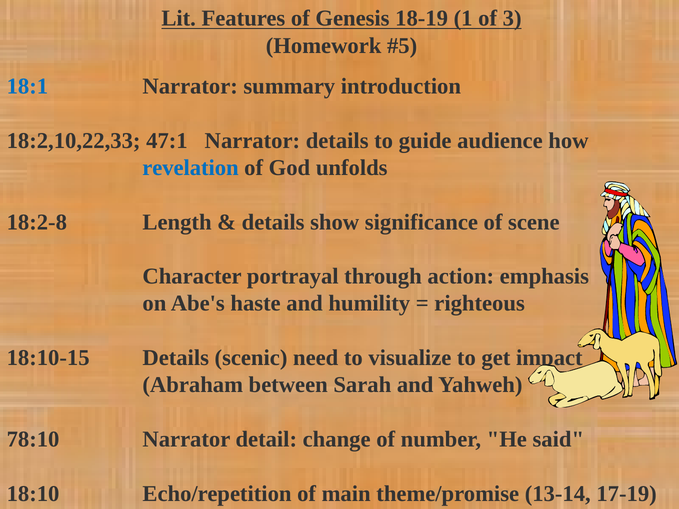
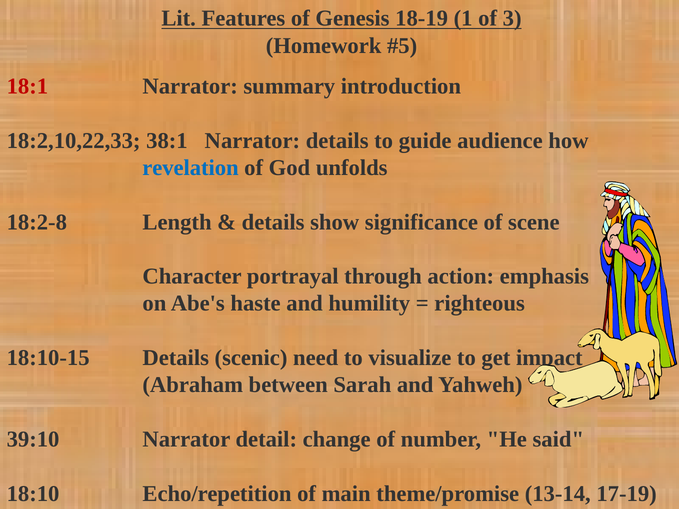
18:1 colour: blue -> red
47:1: 47:1 -> 38:1
78:10: 78:10 -> 39:10
